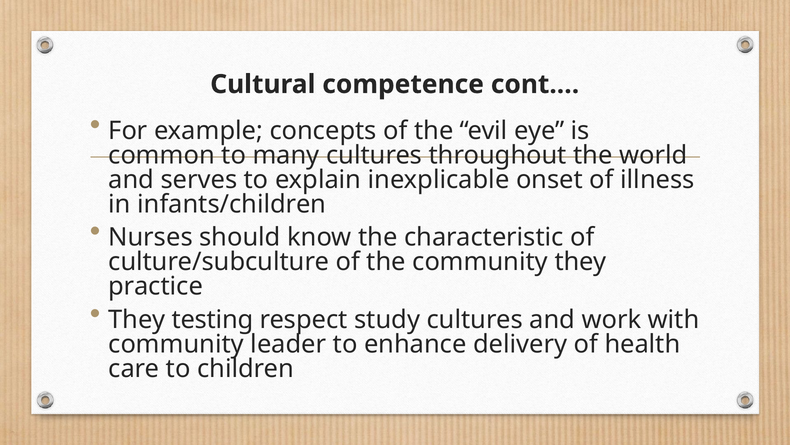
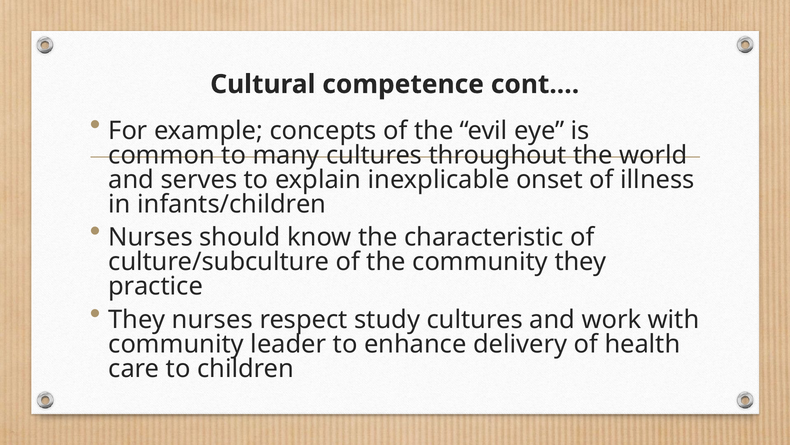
They testing: testing -> nurses
